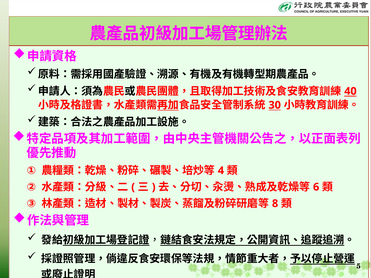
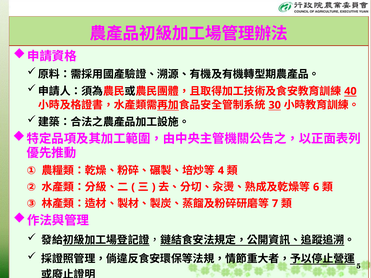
8: 8 -> 7
